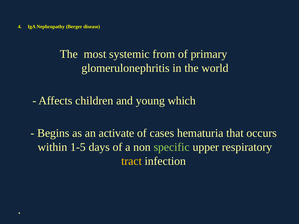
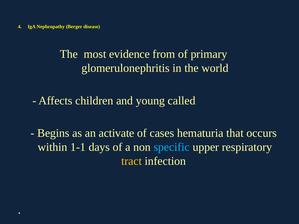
systemic: systemic -> evidence
which: which -> called
1-5: 1-5 -> 1-1
specific colour: light green -> light blue
